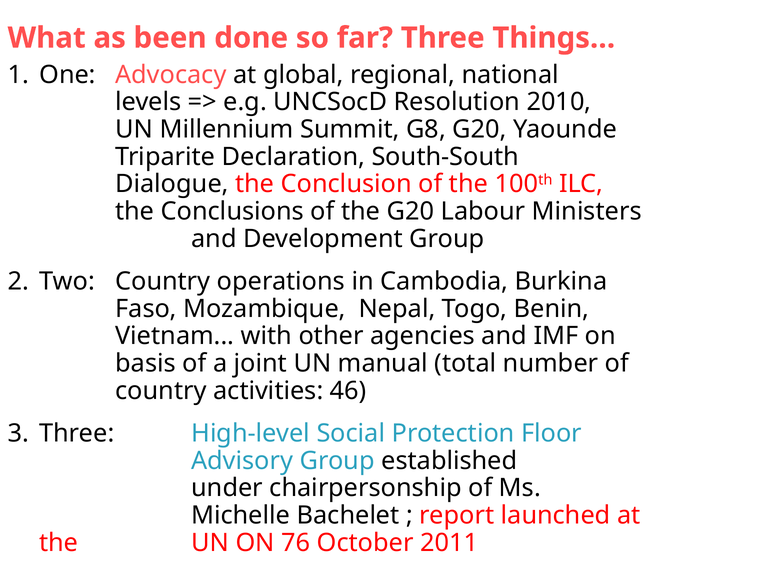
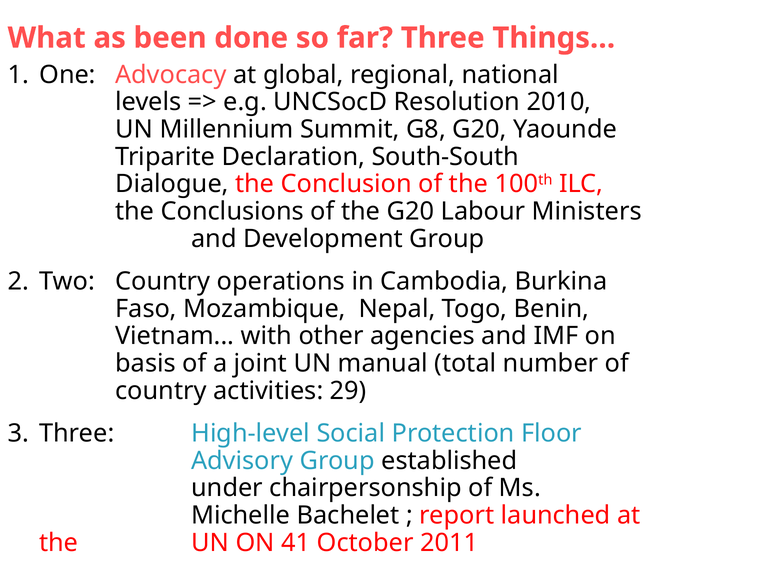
46: 46 -> 29
76: 76 -> 41
